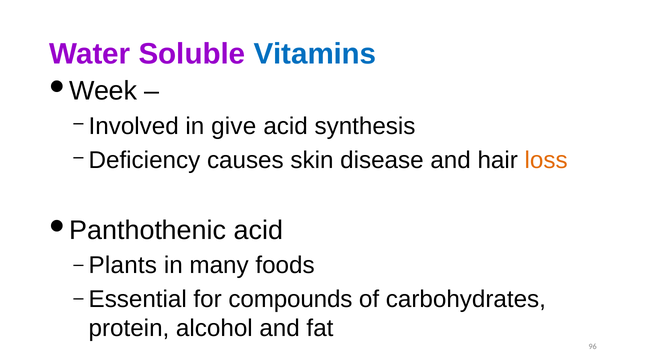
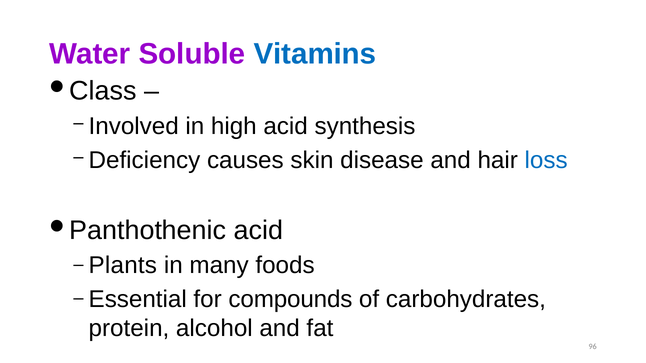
Week: Week -> Class
give: give -> high
loss colour: orange -> blue
